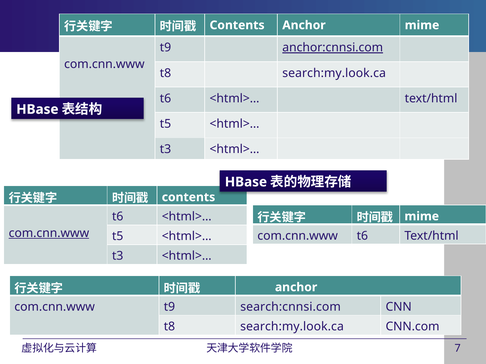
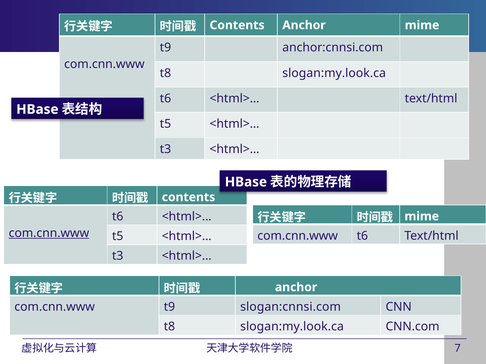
anchor:cnnsi.com underline: present -> none
search:my.look.ca at (334, 73): search:my.look.ca -> slogan:my.look.ca
search:cnnsi.com: search:cnnsi.com -> slogan:cnnsi.com
search:my.look.ca at (292, 327): search:my.look.ca -> slogan:my.look.ca
